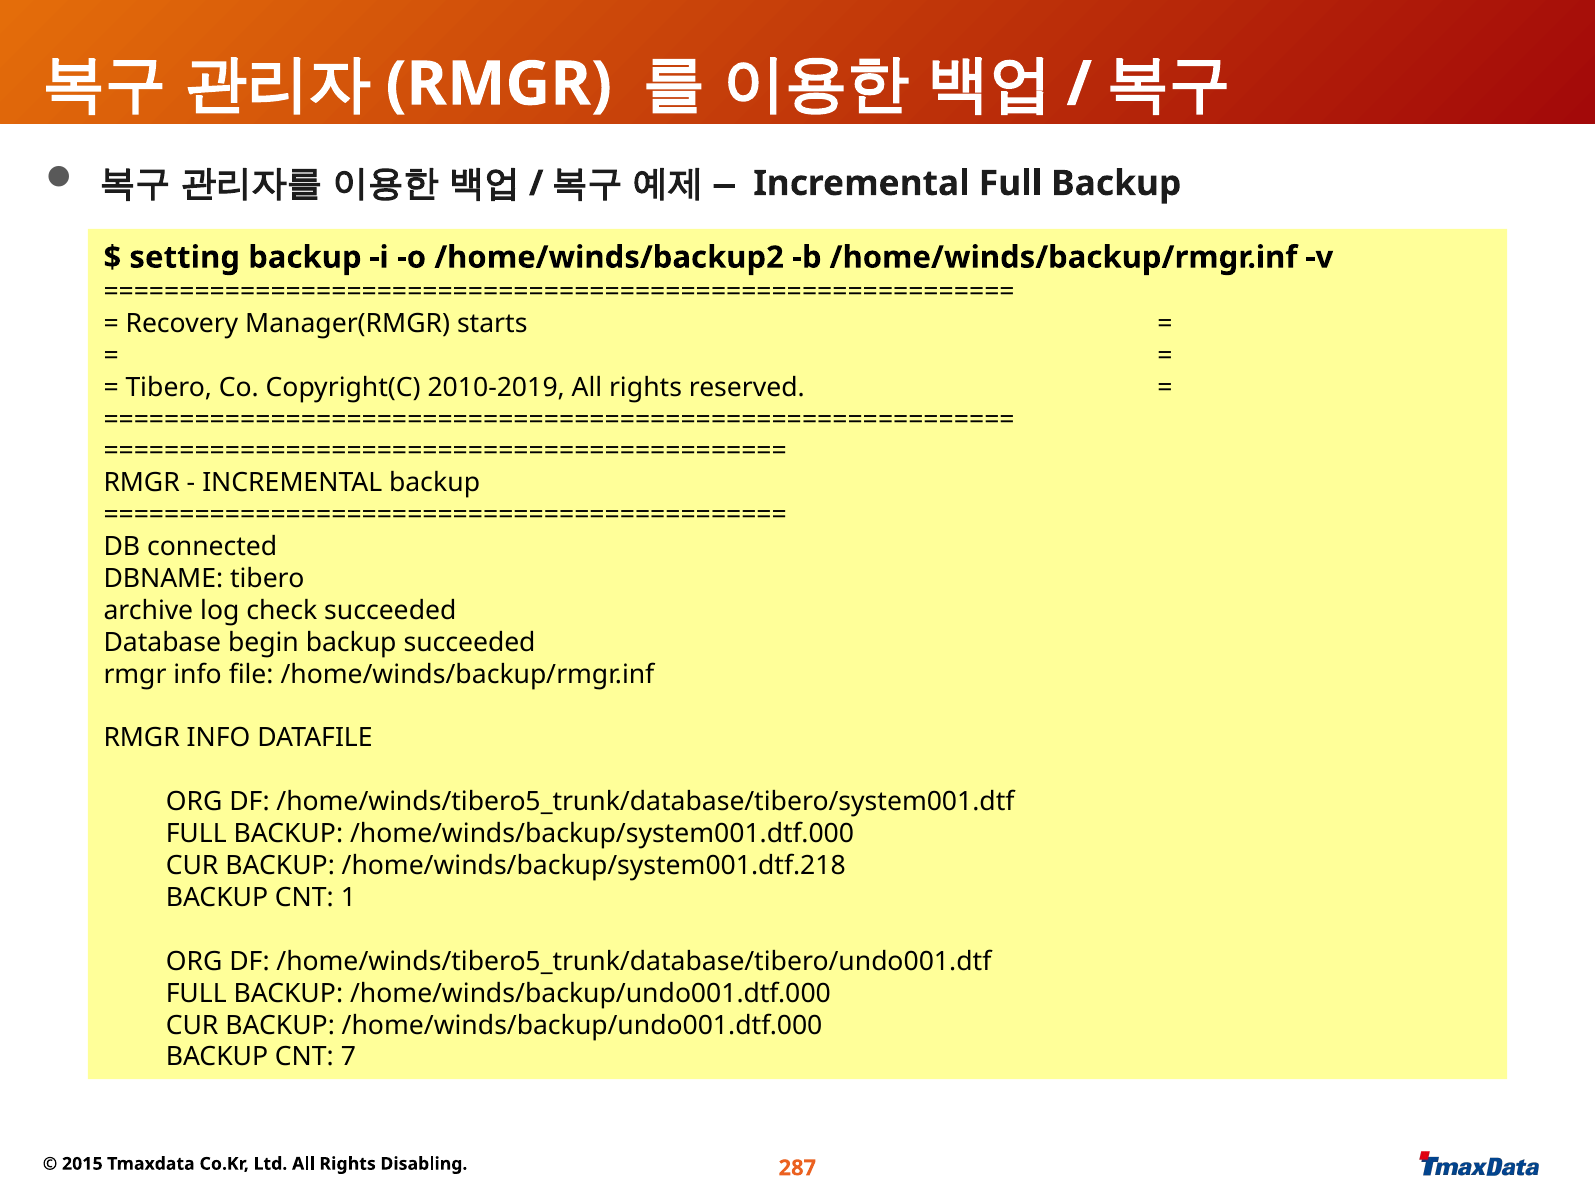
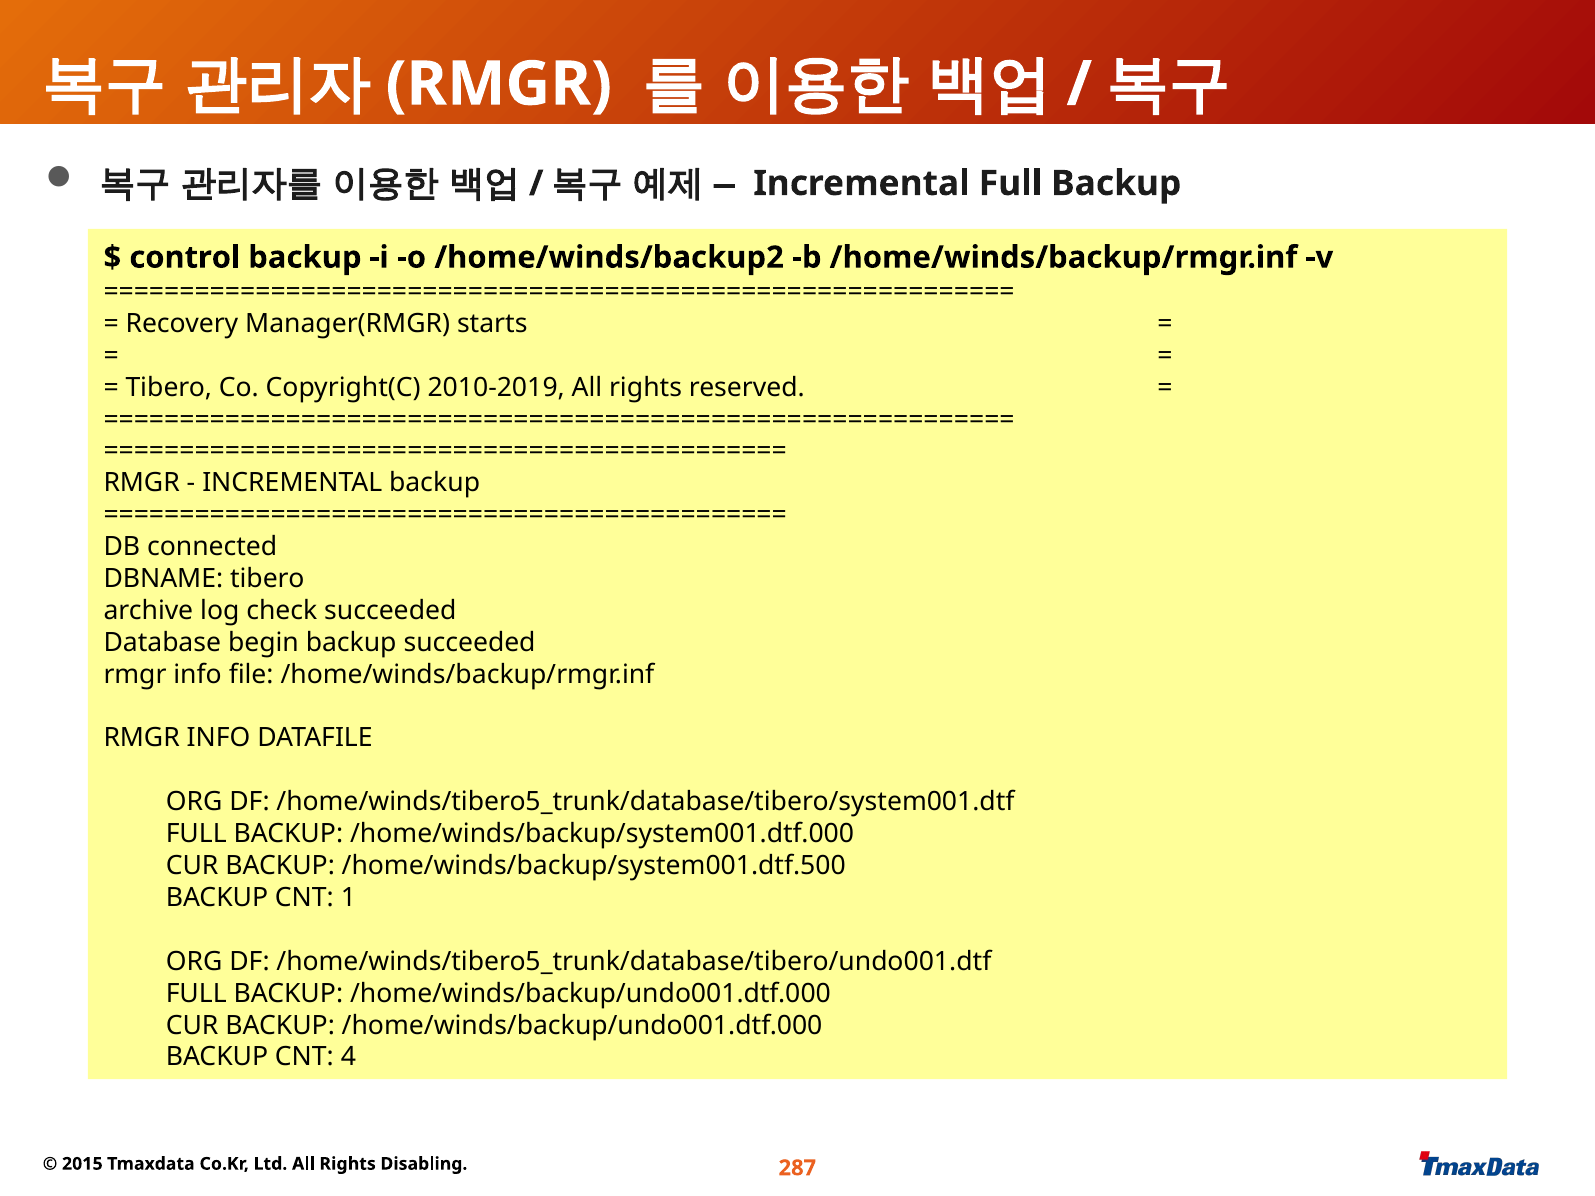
setting: setting -> control
/home/winds/backup/system001.dtf.218: /home/winds/backup/system001.dtf.218 -> /home/winds/backup/system001.dtf.500
7: 7 -> 4
